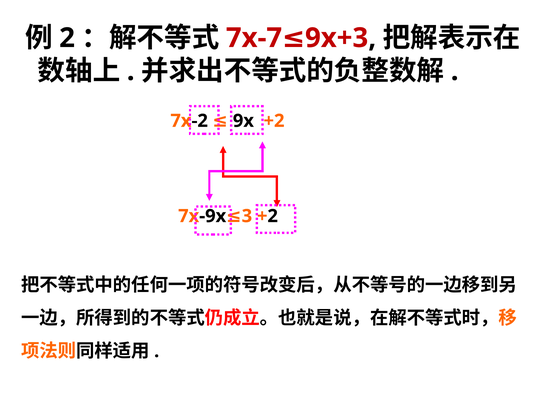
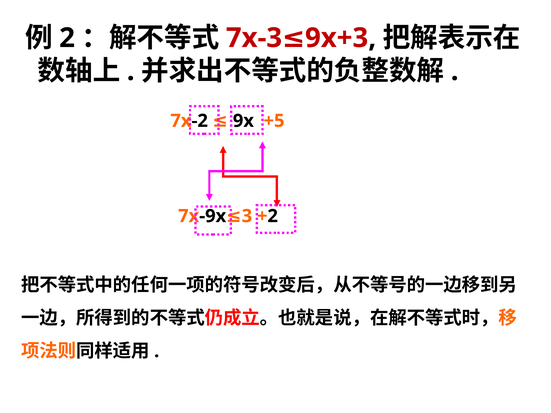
7x-7: 7x-7 -> 7x-3
+2: +2 -> +5
